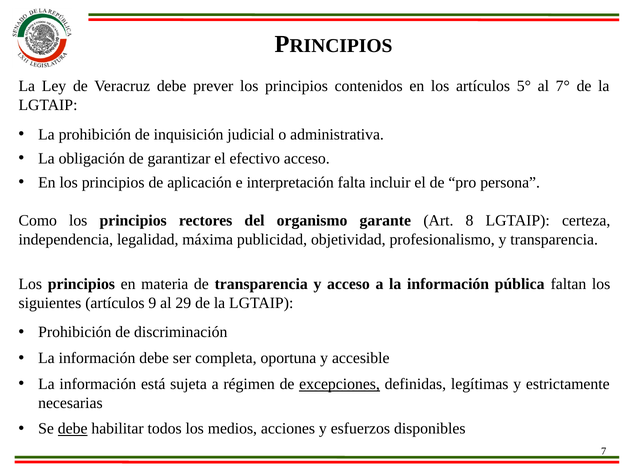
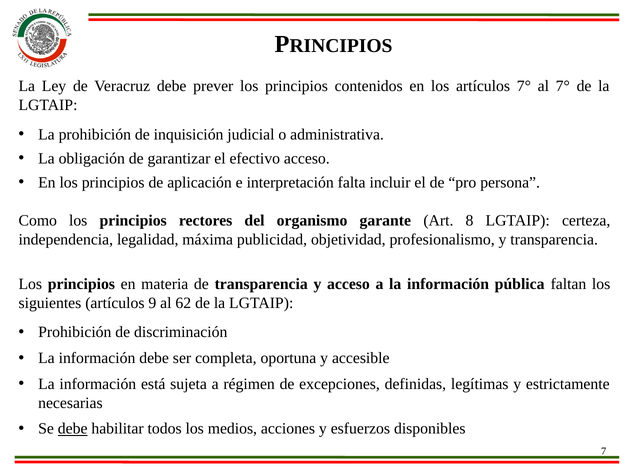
artículos 5°: 5° -> 7°
29: 29 -> 62
excepciones underline: present -> none
